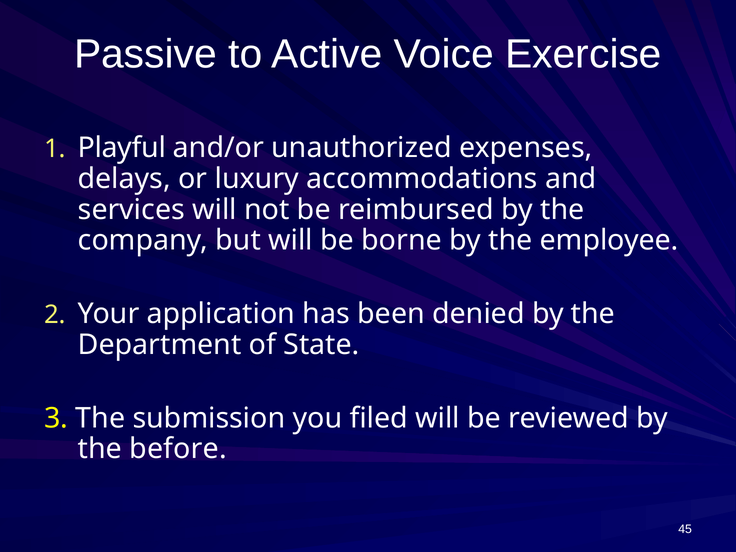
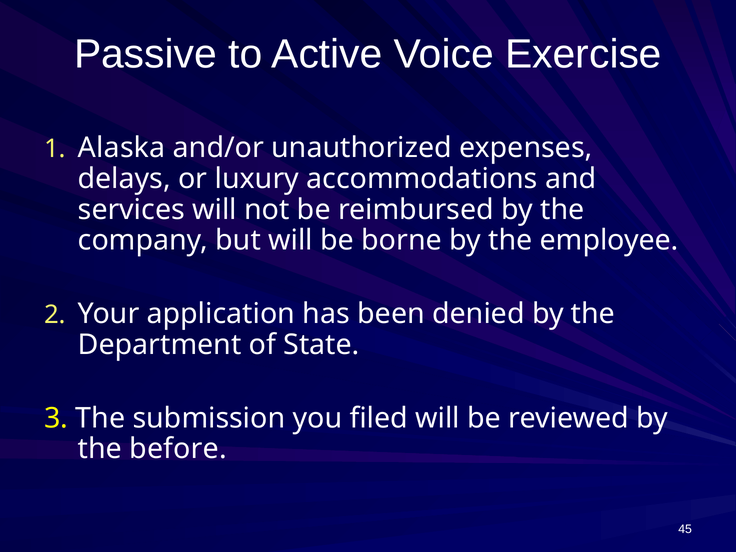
Playful: Playful -> Alaska
